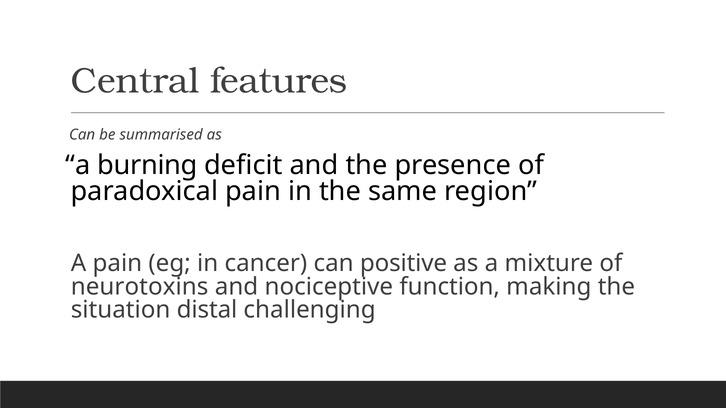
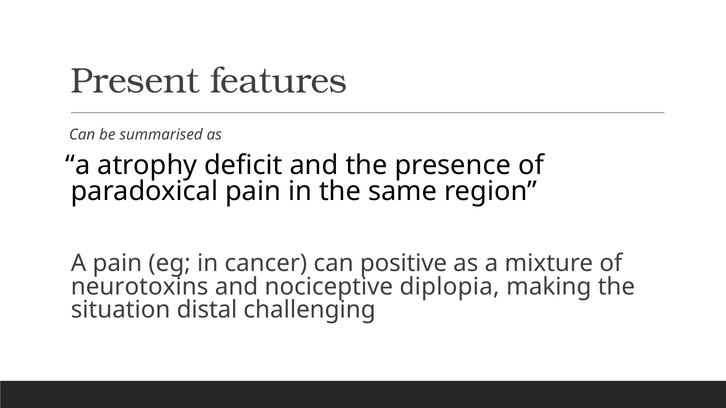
Central: Central -> Present
burning: burning -> atrophy
function: function -> diplopia
